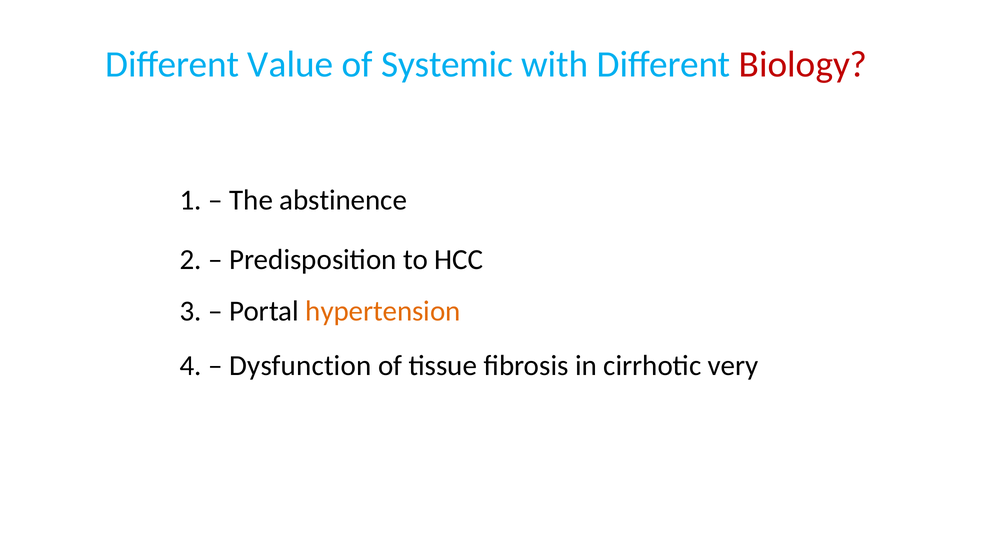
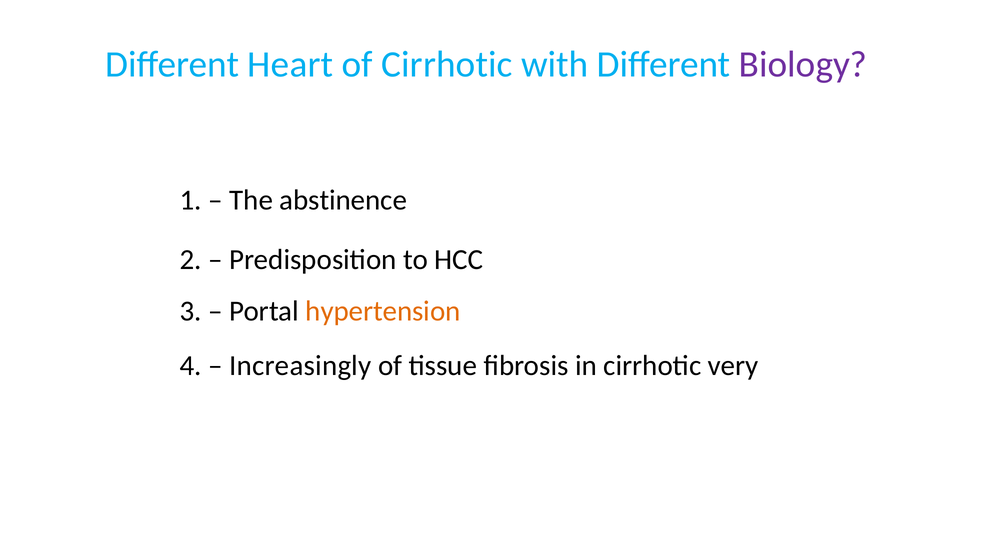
Value: Value -> Heart
of Systemic: Systemic -> Cirrhotic
Biology colour: red -> purple
Dysfunction: Dysfunction -> Increasingly
